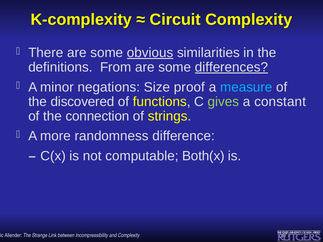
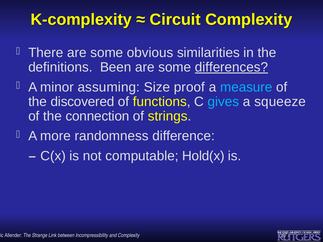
obvious underline: present -> none
From: From -> Been
negations: negations -> assuming
gives colour: light green -> light blue
constant: constant -> squeeze
Both(x: Both(x -> Hold(x
